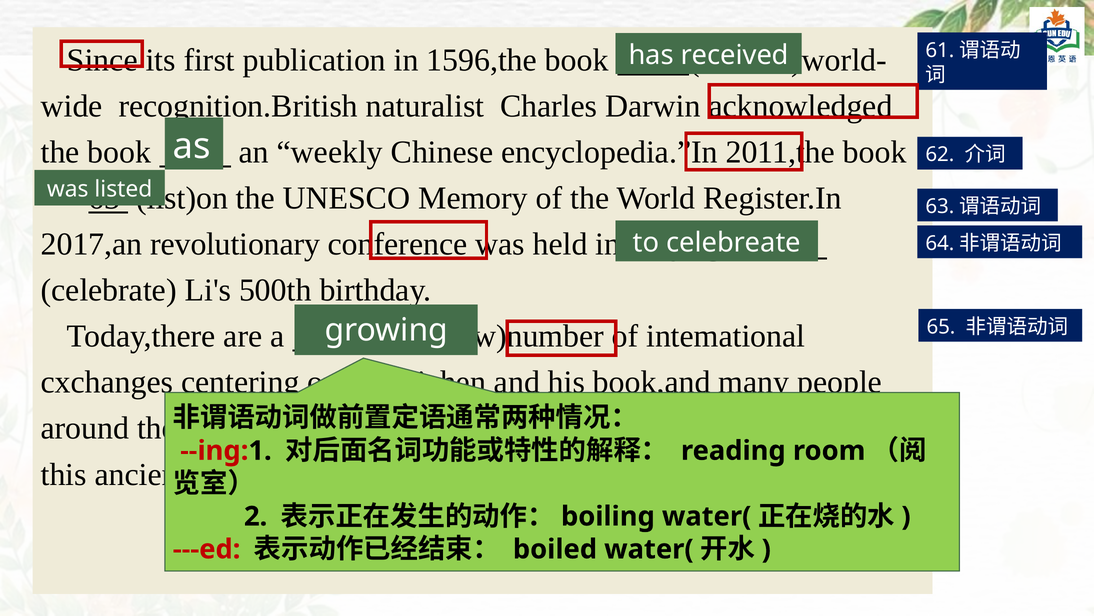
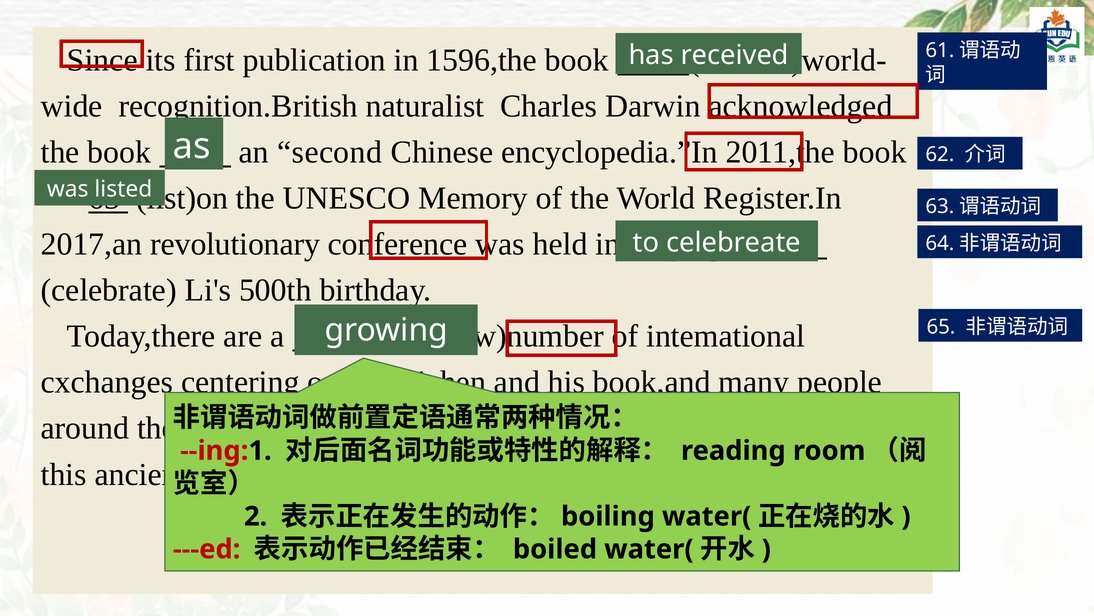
weekly: weekly -> second
